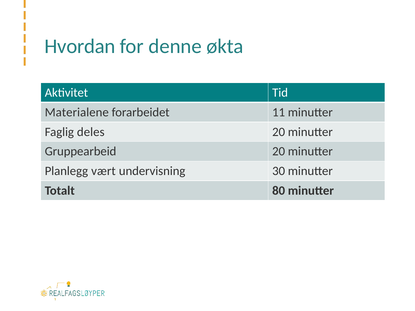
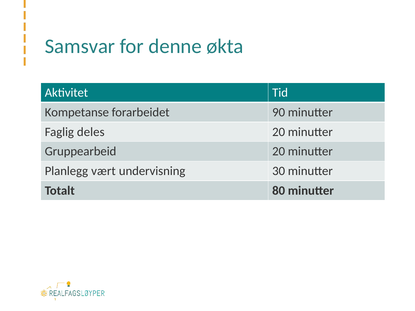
Hvordan: Hvordan -> Samsvar
Materialene: Materialene -> Kompetanse
11: 11 -> 90
